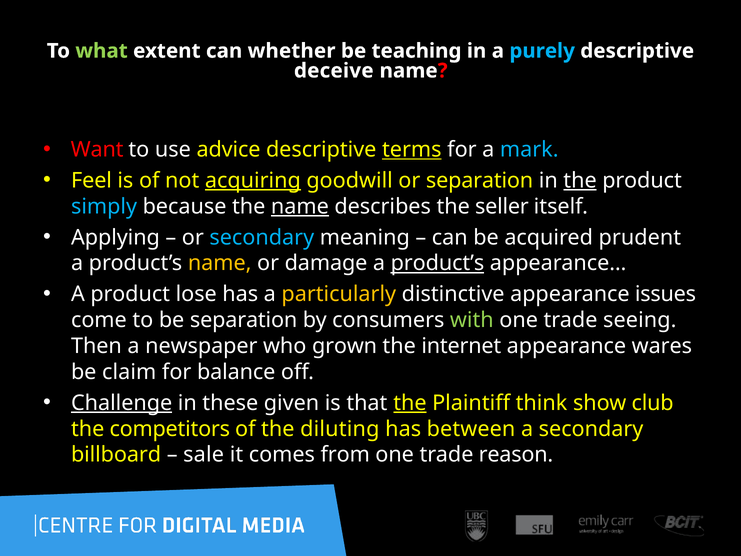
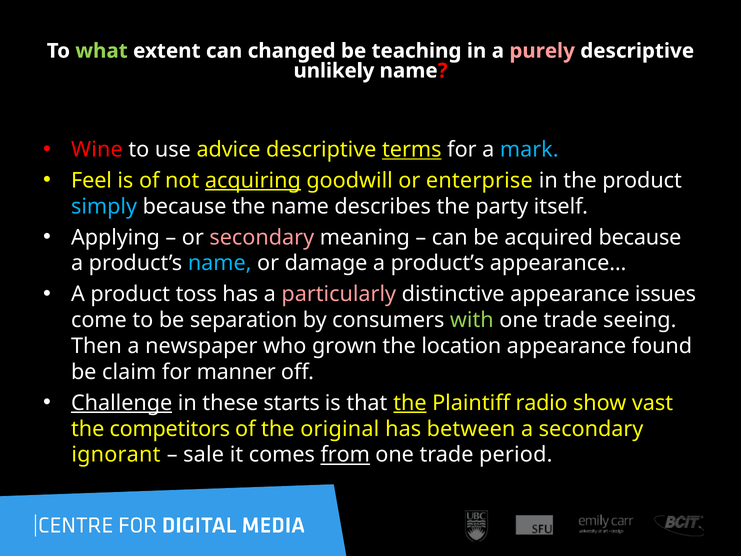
whether: whether -> changed
purely colour: light blue -> pink
deceive: deceive -> unlikely
Want: Want -> Wine
or separation: separation -> enterprise
the at (580, 180) underline: present -> none
name at (300, 206) underline: present -> none
seller: seller -> party
secondary at (262, 237) colour: light blue -> pink
acquired prudent: prudent -> because
name at (220, 263) colour: yellow -> light blue
product’s at (437, 263) underline: present -> none
lose: lose -> toss
particularly colour: yellow -> pink
internet: internet -> location
wares: wares -> found
balance: balance -> manner
given: given -> starts
think: think -> radio
club: club -> vast
diluting: diluting -> original
billboard: billboard -> ignorant
from underline: none -> present
reason: reason -> period
